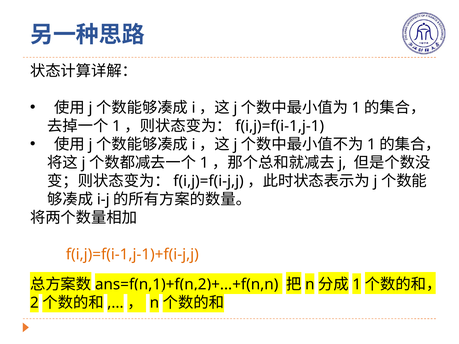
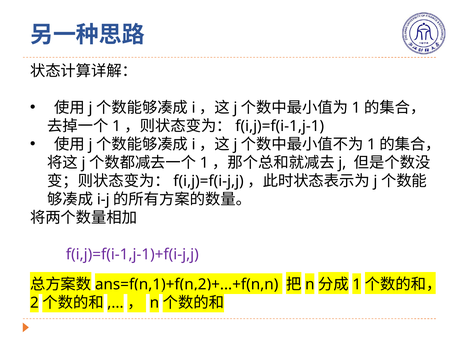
f(i,j)=f(i-1,j-1)+f(i-j,j colour: orange -> purple
